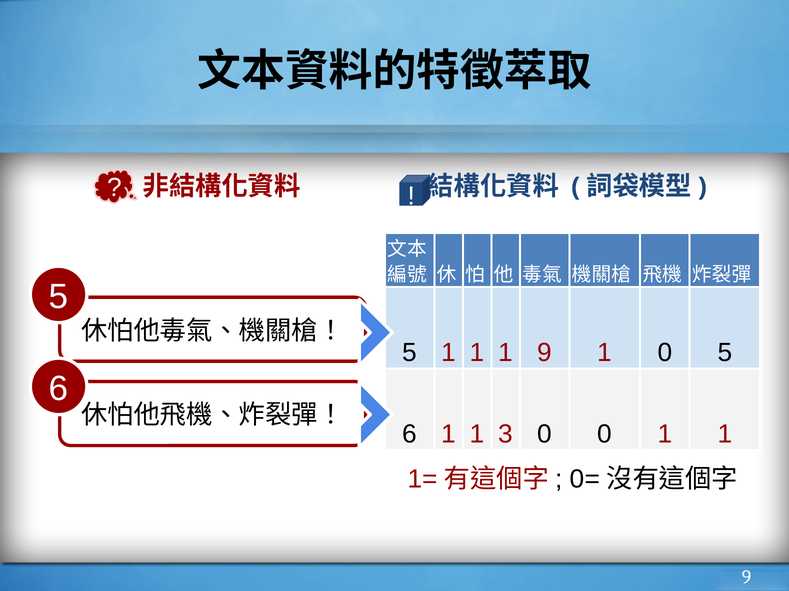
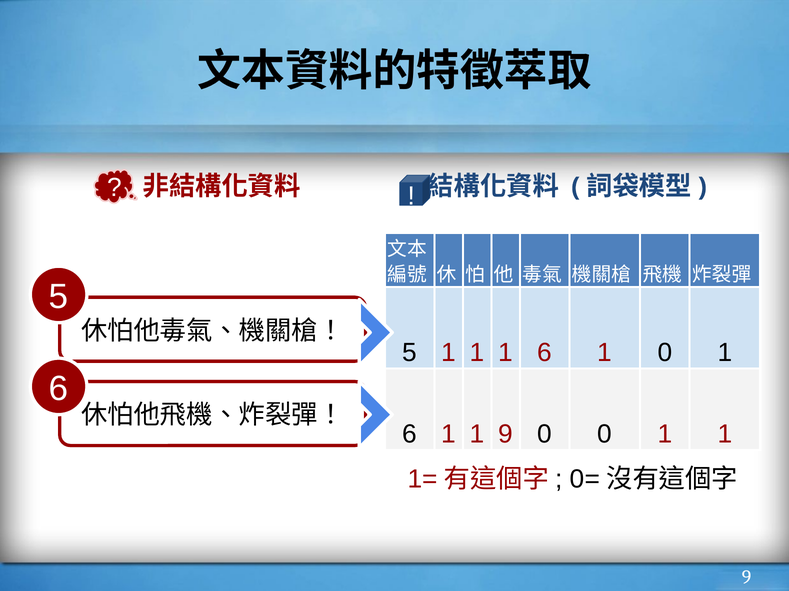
1 1 9: 9 -> 6
1 0 5: 5 -> 1
1 3: 3 -> 9
